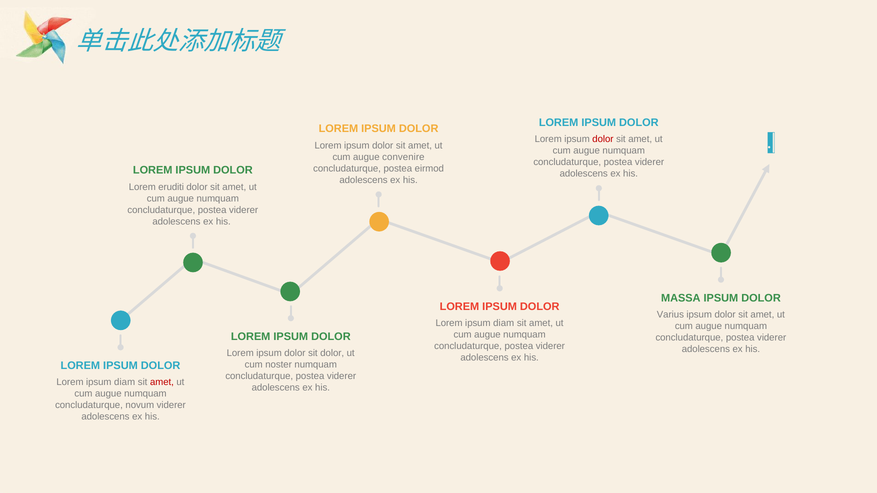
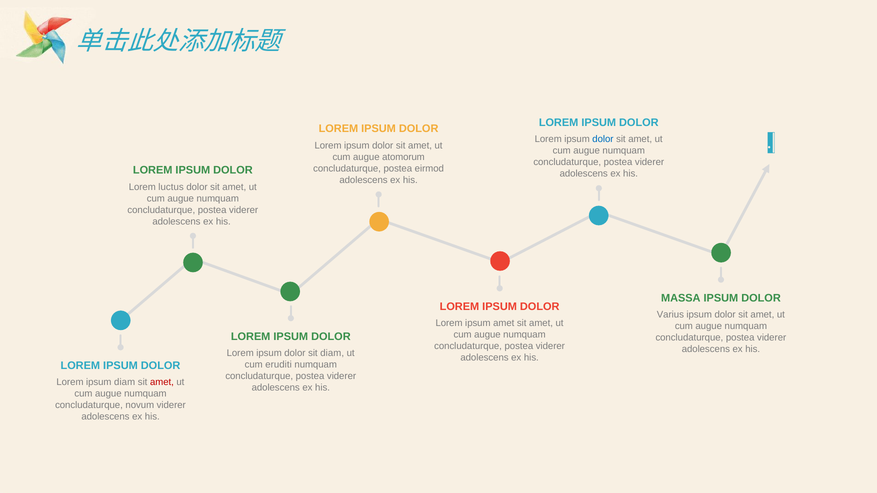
dolor at (603, 139) colour: red -> blue
convenire: convenire -> atomorum
eruditi: eruditi -> luctus
diam at (504, 324): diam -> amet
sit dolor: dolor -> diam
noster: noster -> eruditi
